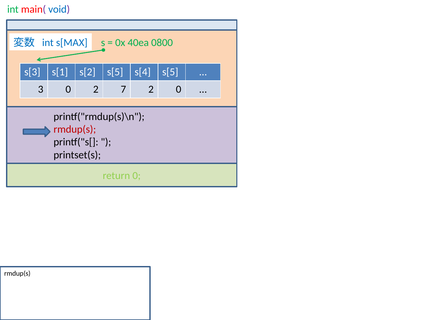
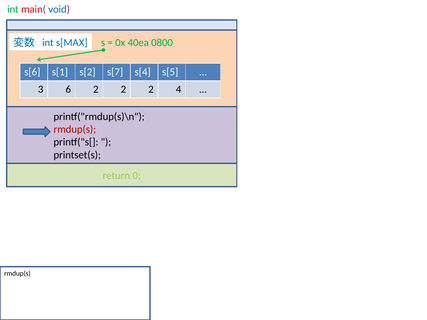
s[3: s[3 -> s[6
s[2 s[5: s[5 -> s[7
3 0: 0 -> 6
7 at (123, 89): 7 -> 2
2 0: 0 -> 4
